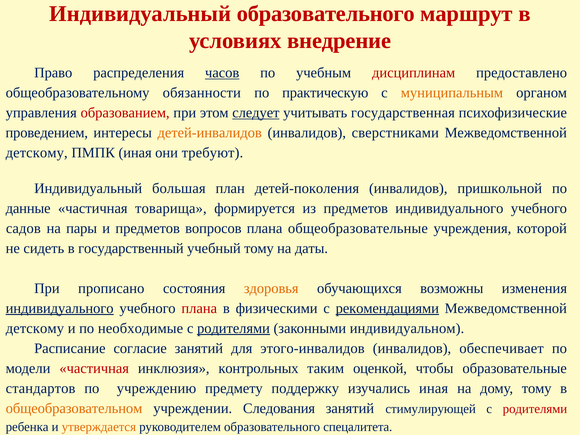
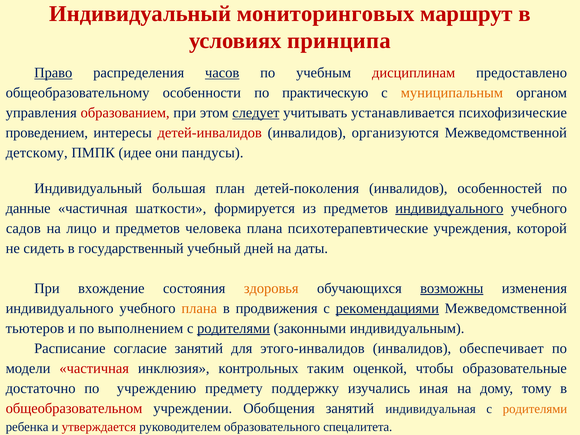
Индивидуальный образовательного: образовательного -> мониторинговых
внедрение: внедрение -> принципа
Право underline: none -> present
обязанности: обязанности -> особенности
государственная: государственная -> устанавливается
детей-инвалидов colour: orange -> red
сверстниками: сверстниками -> организуются
ПМПК иная: иная -> идее
требуют: требуют -> пандусы
пришкольной: пришкольной -> особенностей
товарища: товарища -> шаткости
индивидуального at (449, 208) underline: none -> present
пары: пары -> лицо
вопросов: вопросов -> человека
общеобразовательные: общеобразовательные -> психотерапевтические
учебный тому: тому -> дней
прописано: прописано -> вхождение
возможны underline: none -> present
индивидуального at (60, 308) underline: present -> none
плана at (199, 308) colour: red -> orange
физическими: физическими -> продвижения
детскому at (35, 328): детскому -> тьютеров
необходимые: необходимые -> выполнением
индивидуальном: индивидуальном -> индивидуальным
стандартов: стандартов -> достаточно
общеобразовательном colour: orange -> red
Следования: Следования -> Обобщения
стимулирующей: стимулирующей -> индивидуальная
родителями at (535, 409) colour: red -> orange
утверждается colour: orange -> red
